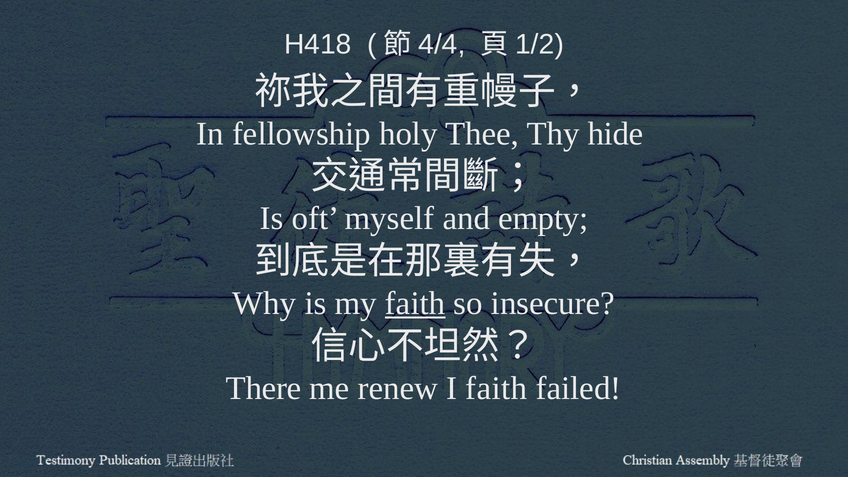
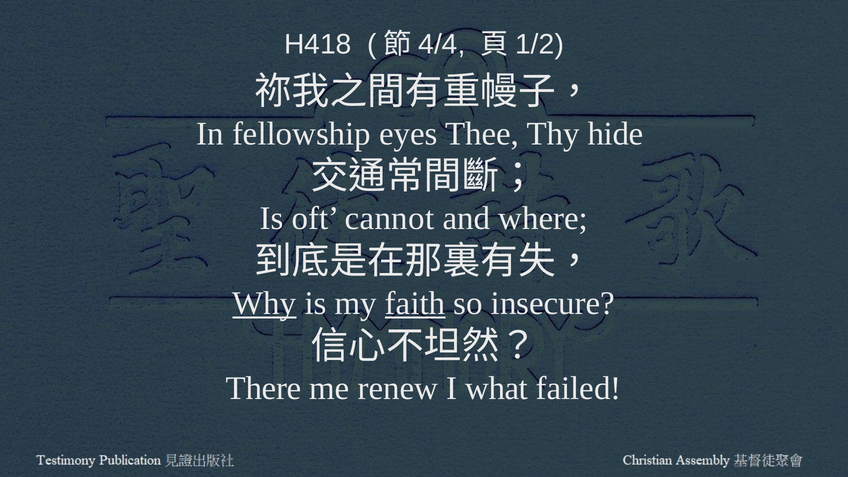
holy: holy -> eyes
myself: myself -> cannot
empty: empty -> where
Why underline: none -> present
I faith: faith -> what
